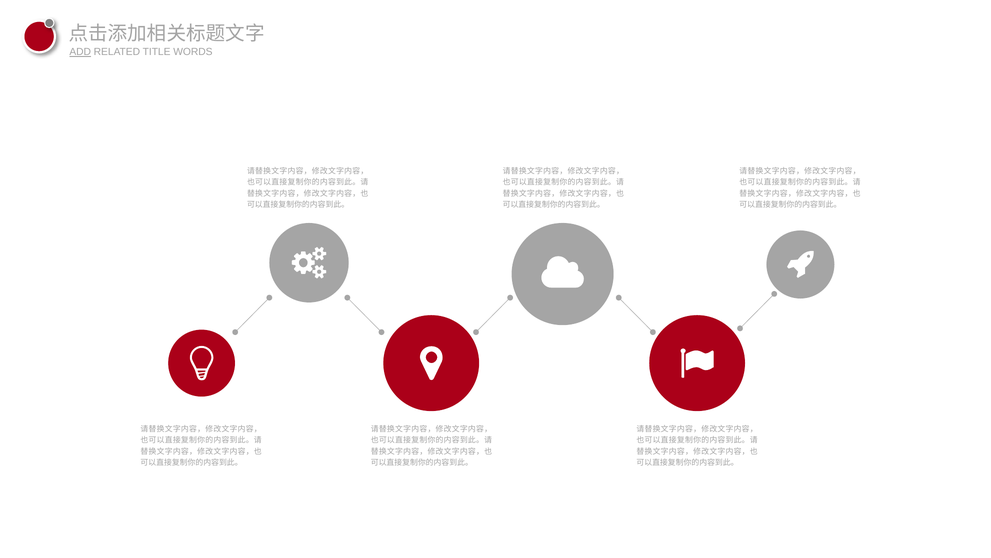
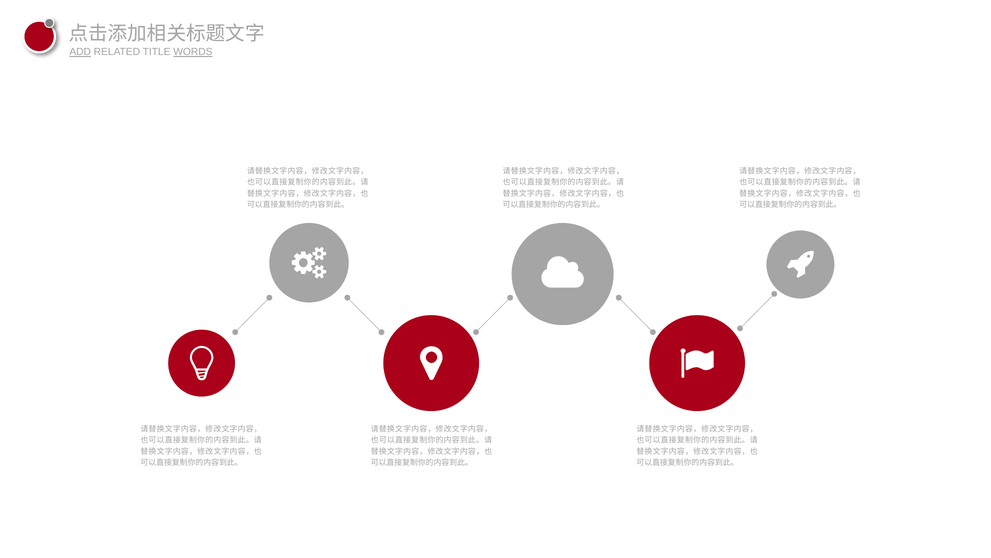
WORDS underline: none -> present
